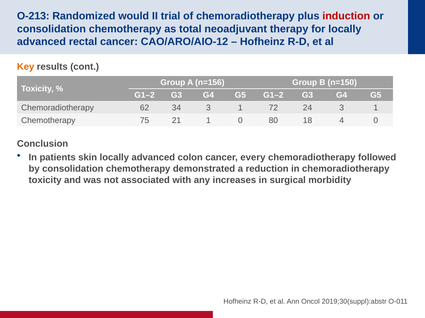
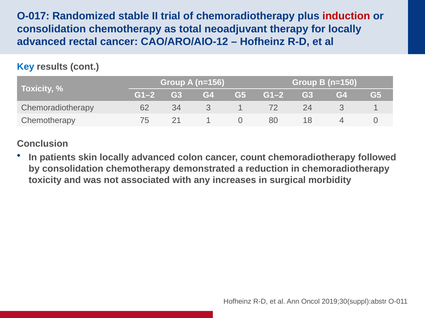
O-213: O-213 -> O-017
would: would -> stable
Key colour: orange -> blue
every: every -> count
